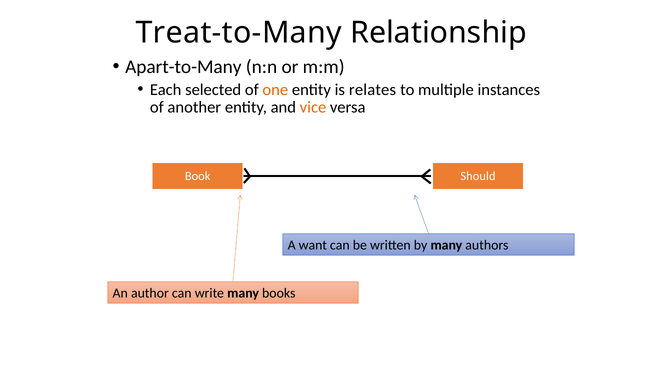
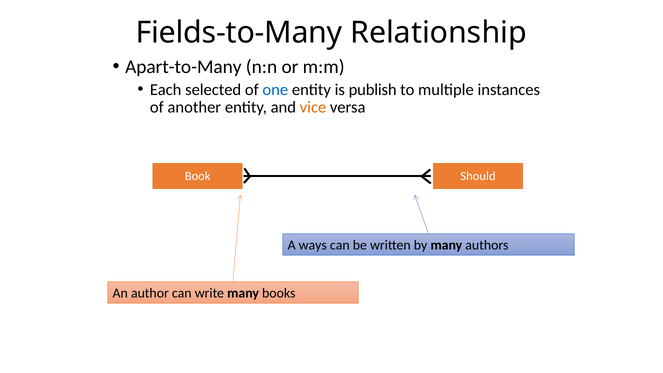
Treat-to-Many: Treat-to-Many -> Fields-to-Many
one colour: orange -> blue
relates: relates -> publish
want: want -> ways
